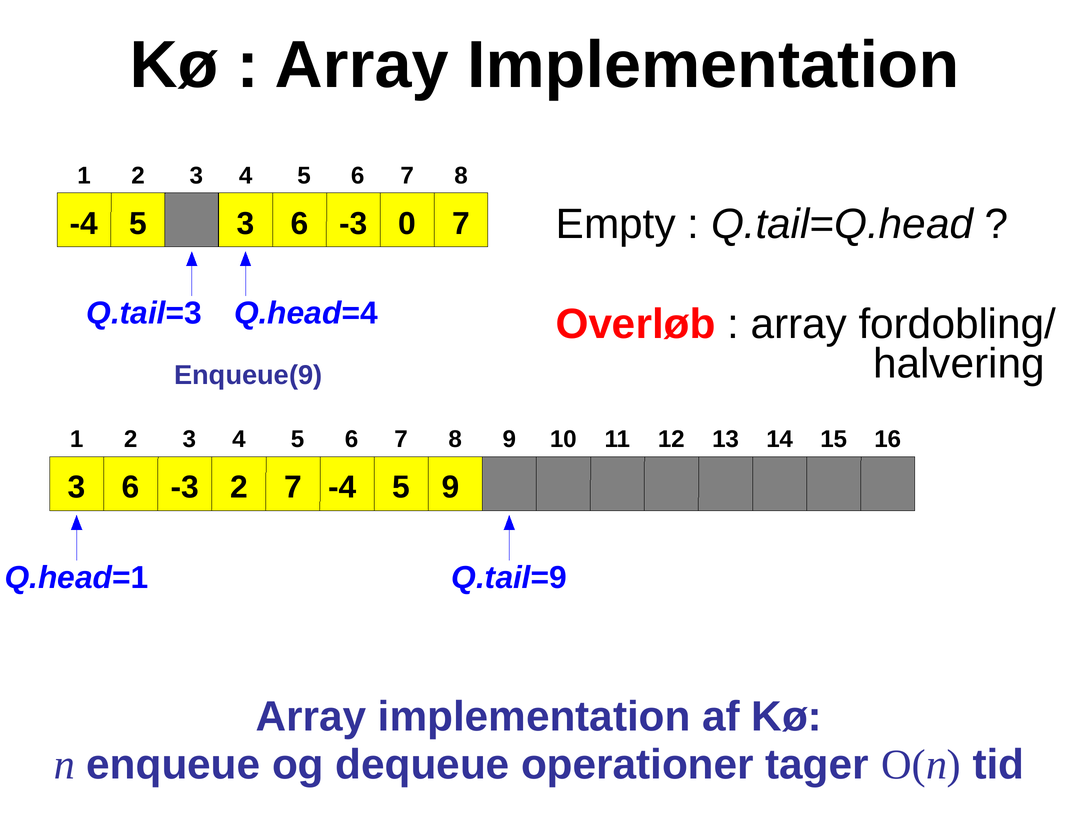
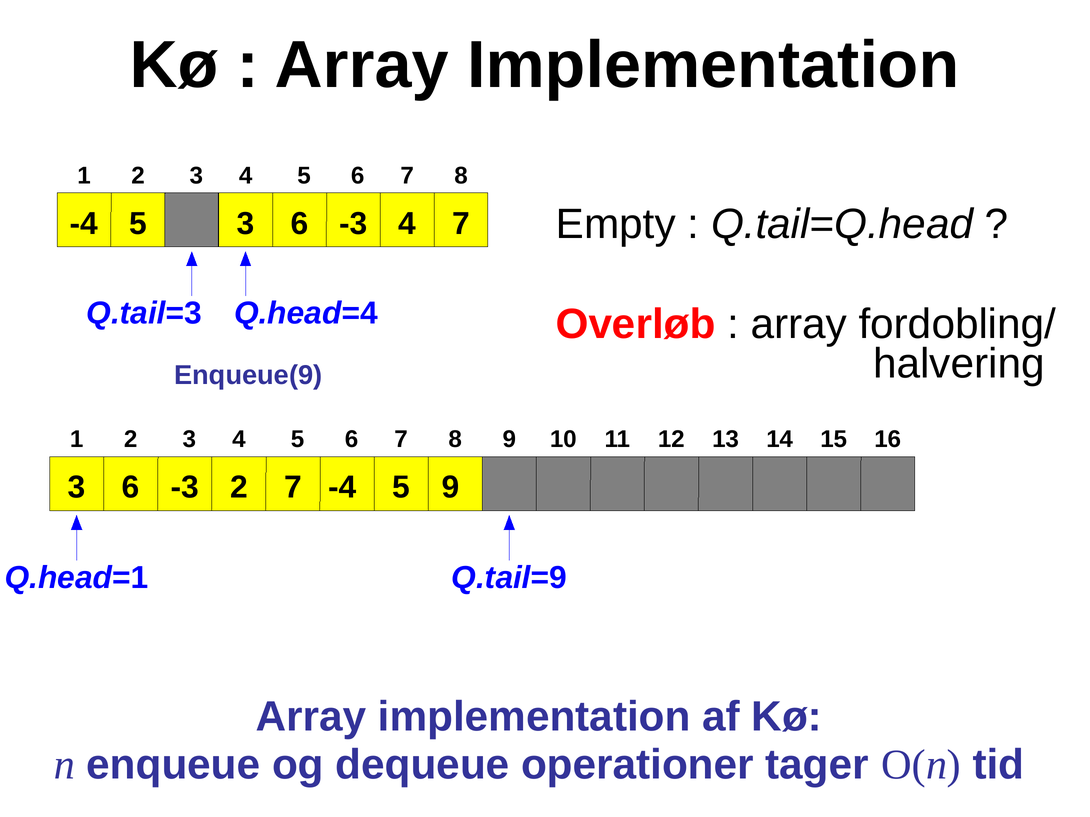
3 0: 0 -> 4
